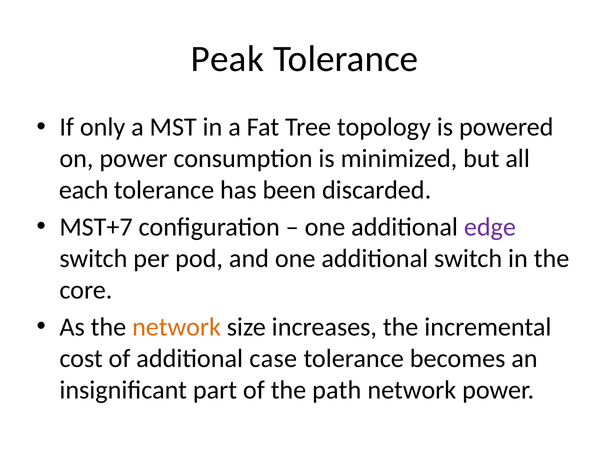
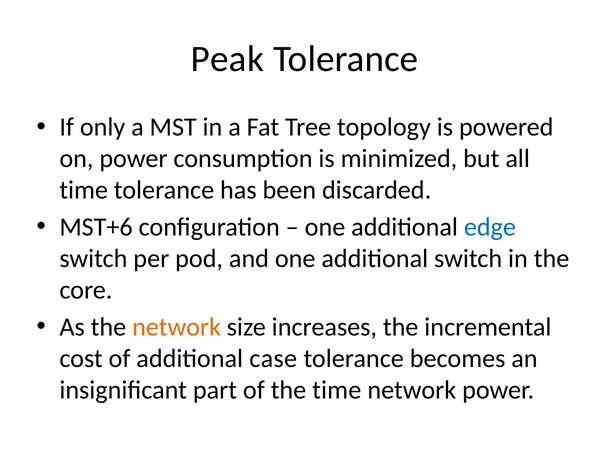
each at (84, 190): each -> time
MST+7: MST+7 -> MST+6
edge colour: purple -> blue
the path: path -> time
